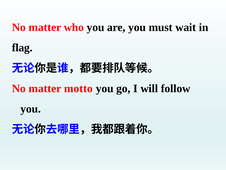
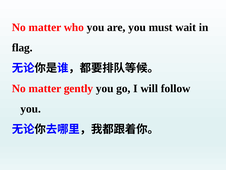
motto: motto -> gently
